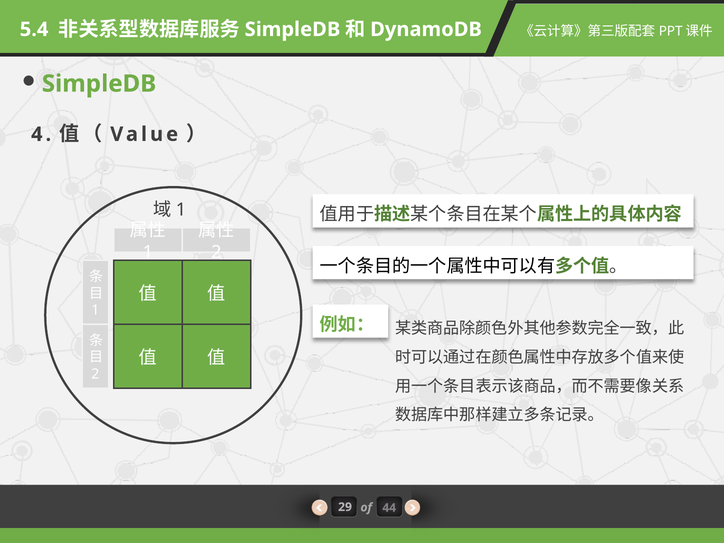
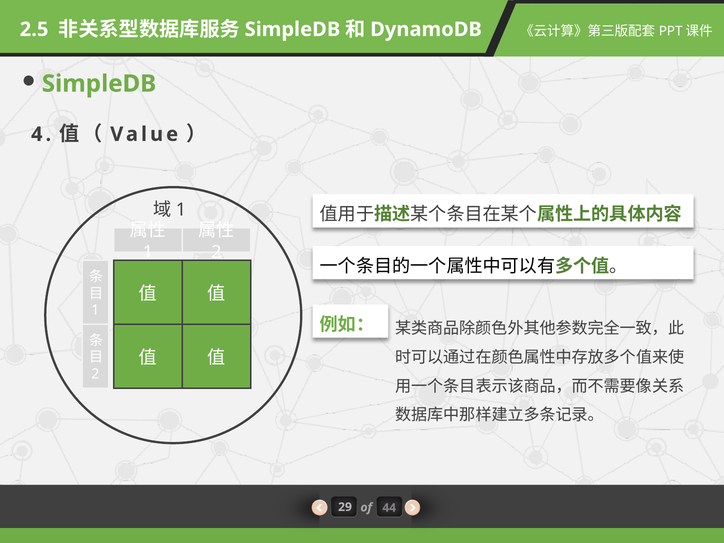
5.4: 5.4 -> 2.5
